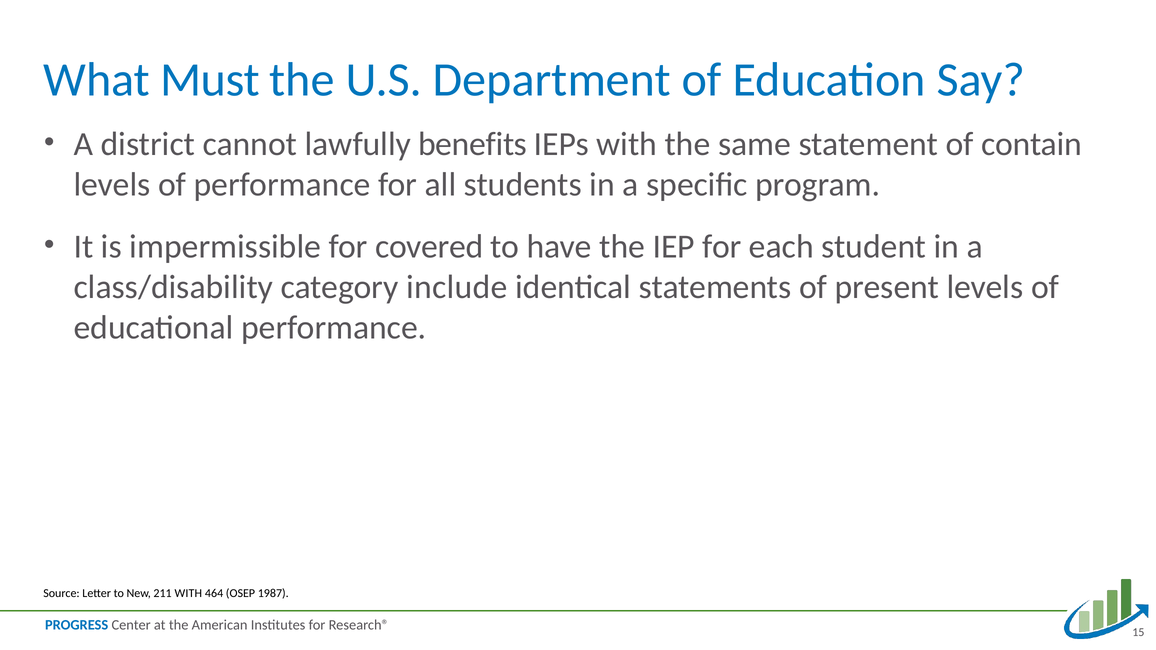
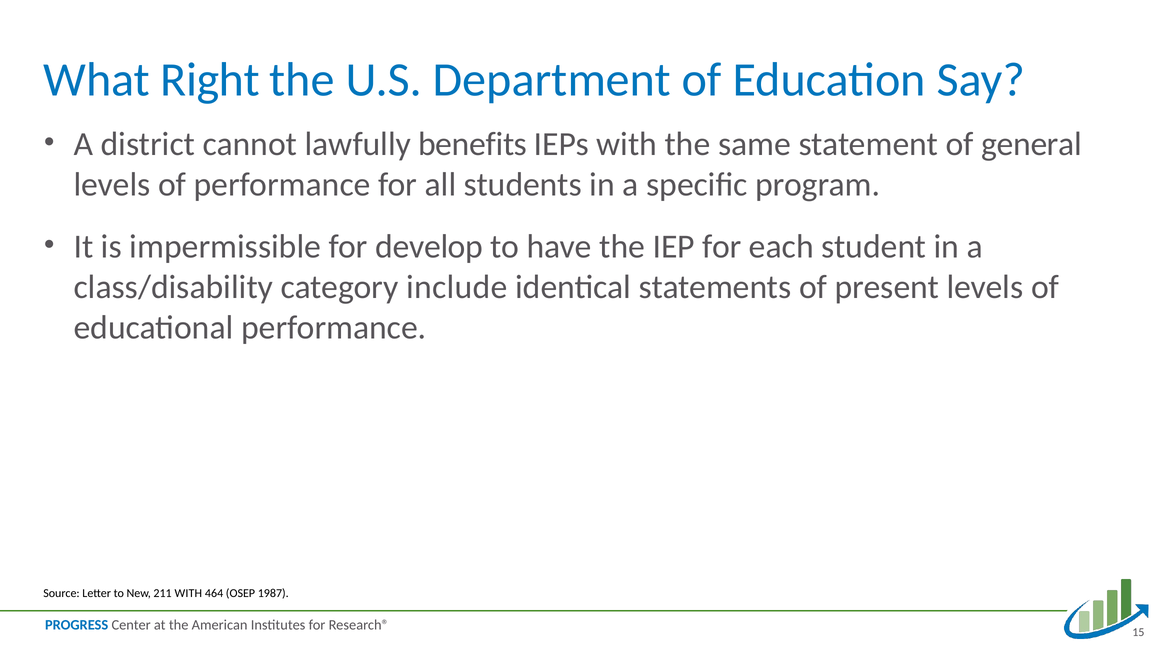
Must: Must -> Right
contain: contain -> general
covered: covered -> develop
